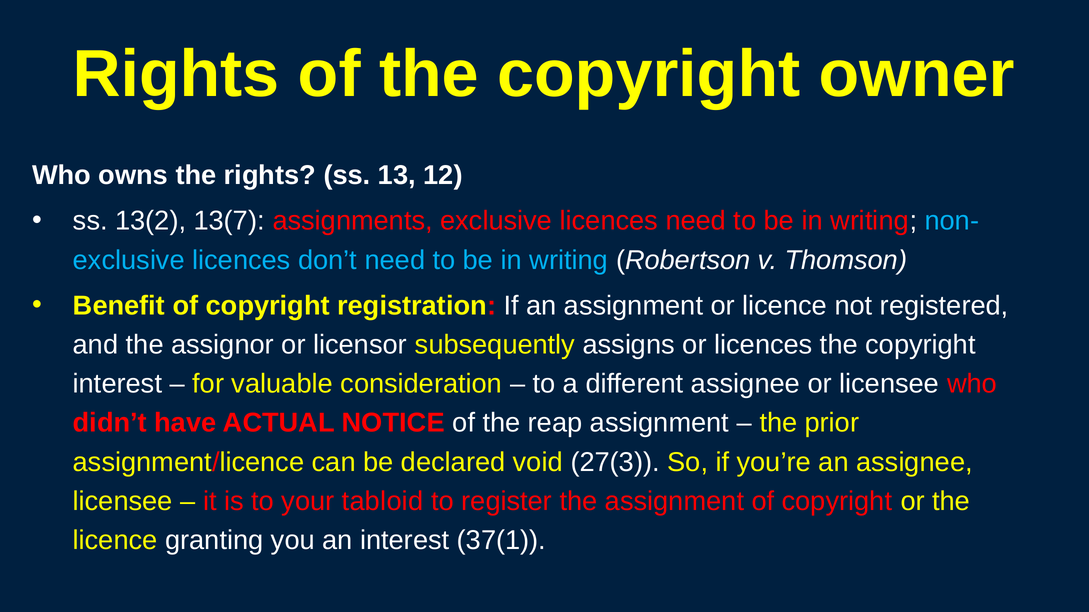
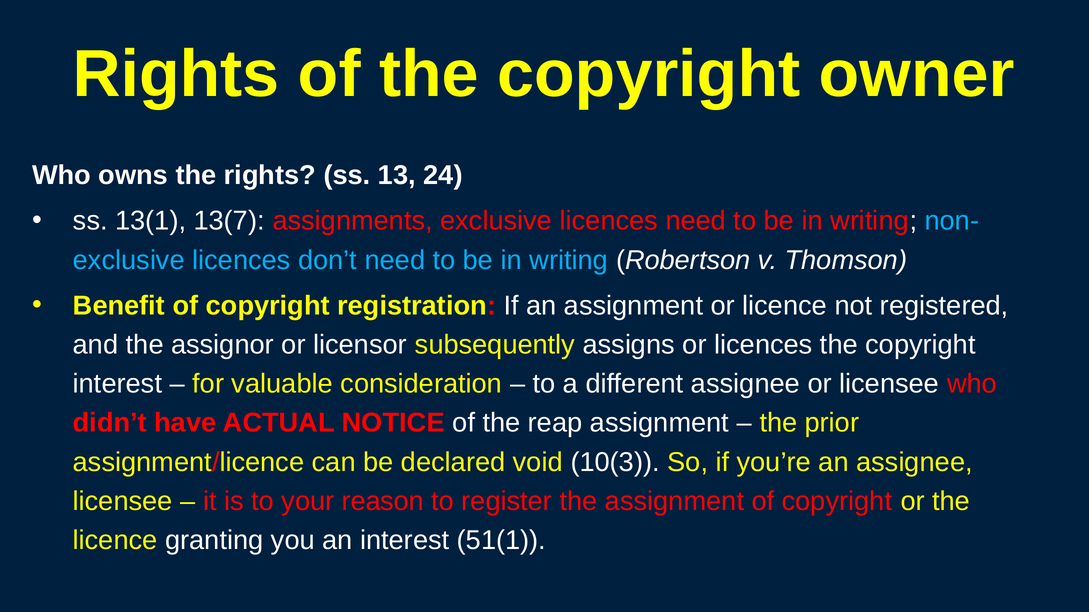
12: 12 -> 24
13(2: 13(2 -> 13(1
27(3: 27(3 -> 10(3
tabloid: tabloid -> reason
37(1: 37(1 -> 51(1
